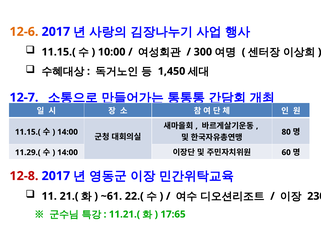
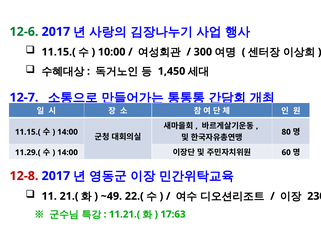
12-6 colour: orange -> green
~61: ~61 -> ~49
17:65: 17:65 -> 17:63
